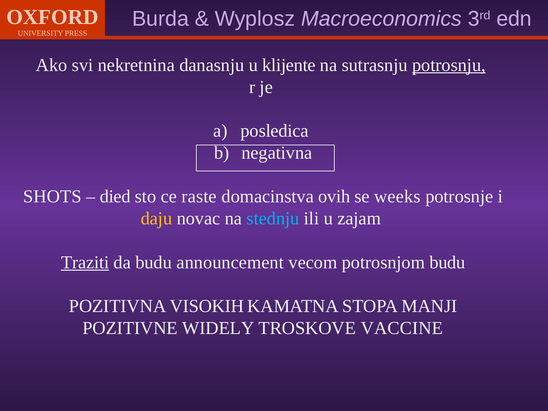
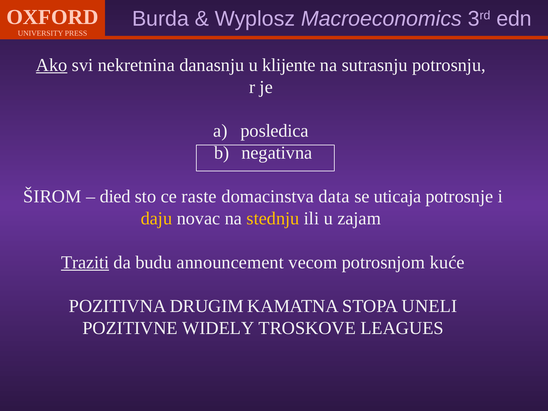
Ako underline: none -> present
potrosnju underline: present -> none
SHOTS: SHOTS -> ŠIROM
ovih: ovih -> data
weeks: weeks -> uticaja
stednju colour: light blue -> yellow
potrosnjom budu: budu -> kuće
VISOKIH: VISOKIH -> DRUGIM
MANJI: MANJI -> UNELI
VACCINE: VACCINE -> LEAGUES
